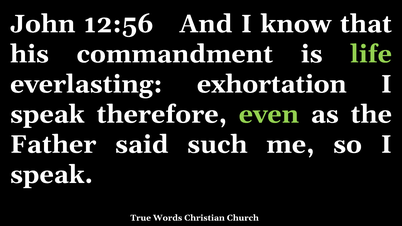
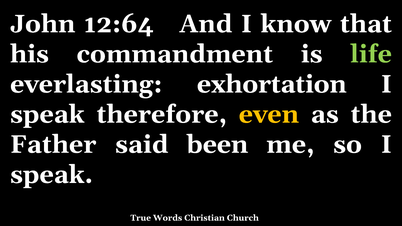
12:56: 12:56 -> 12:64
even colour: light green -> yellow
such: such -> been
